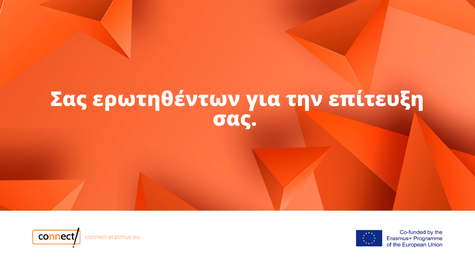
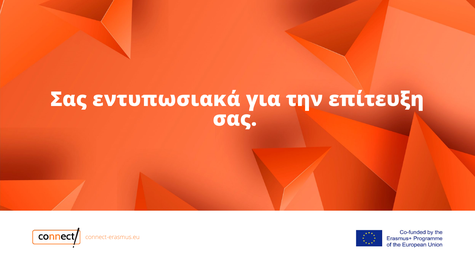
ερωτηθέντων: ερωτηθέντων -> εντυπωσιακά
